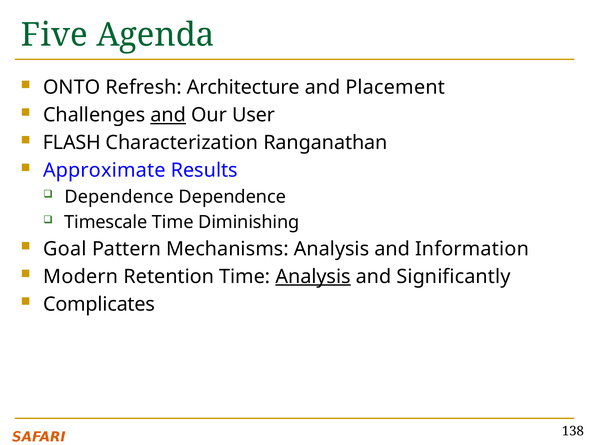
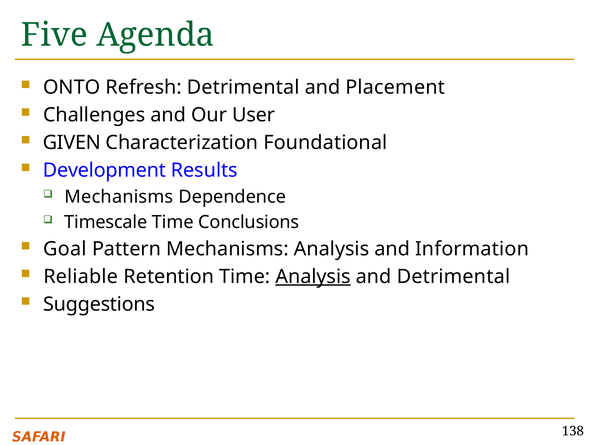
Refresh Architecture: Architecture -> Detrimental
and at (168, 115) underline: present -> none
FLASH: FLASH -> GIVEN
Ranganathan: Ranganathan -> Foundational
Approximate: Approximate -> Development
Dependence at (119, 197): Dependence -> Mechanisms
Diminishing: Diminishing -> Conclusions
Modern: Modern -> Reliable
and Significantly: Significantly -> Detrimental
Complicates: Complicates -> Suggestions
